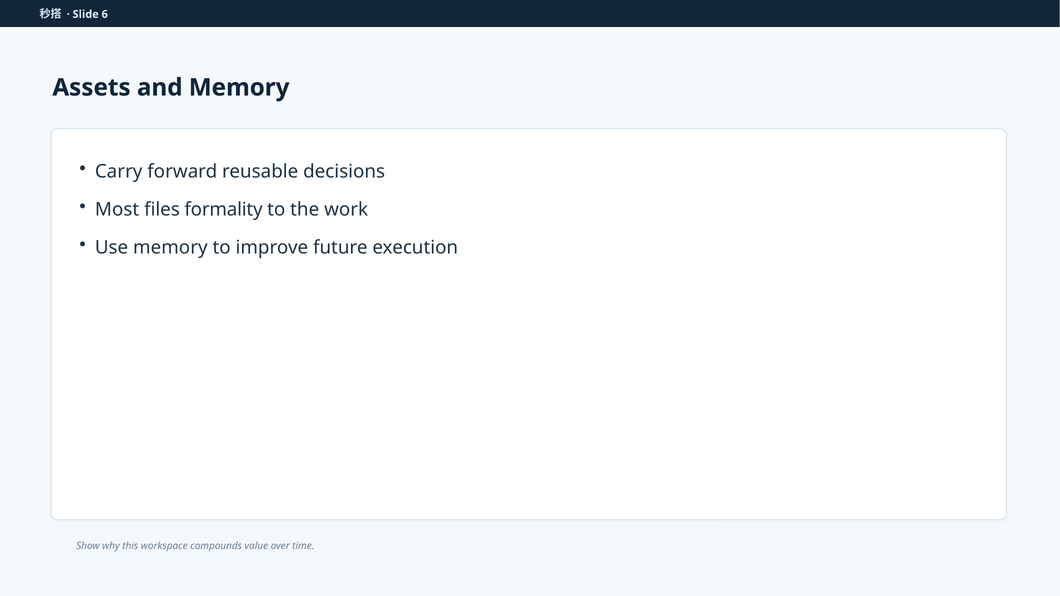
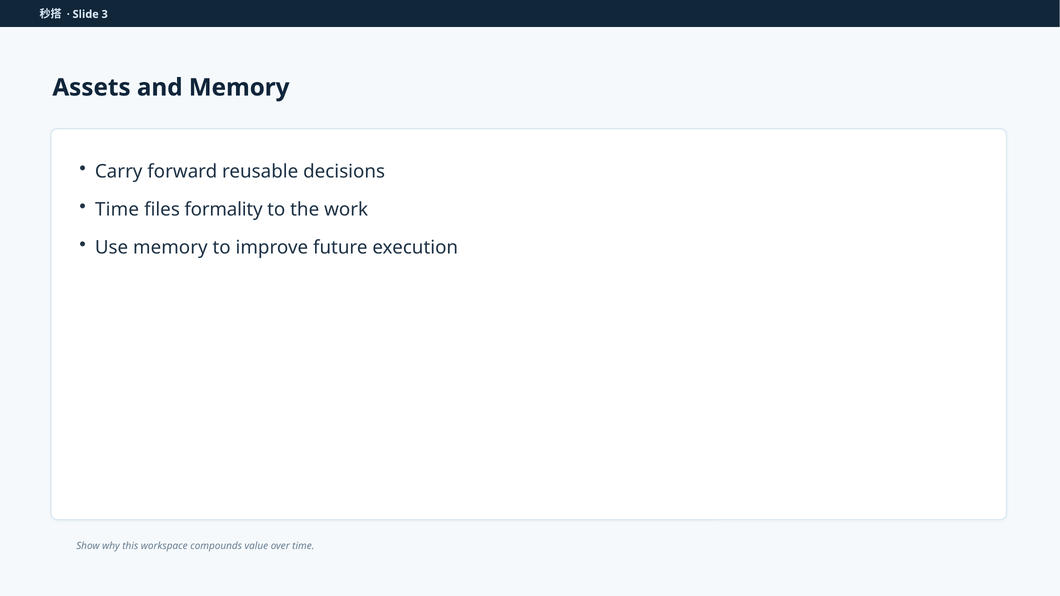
6: 6 -> 3
Most at (117, 210): Most -> Time
